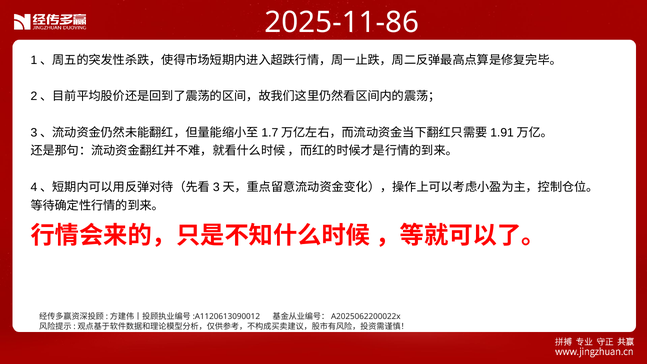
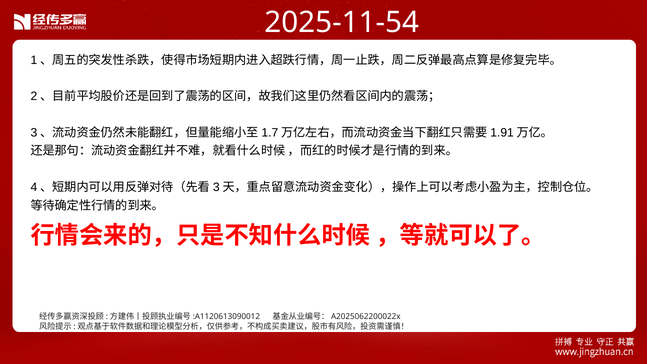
2025-11-86: 2025-11-86 -> 2025-11-54
